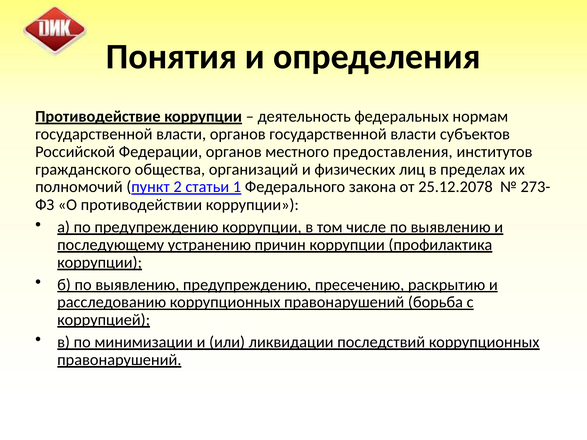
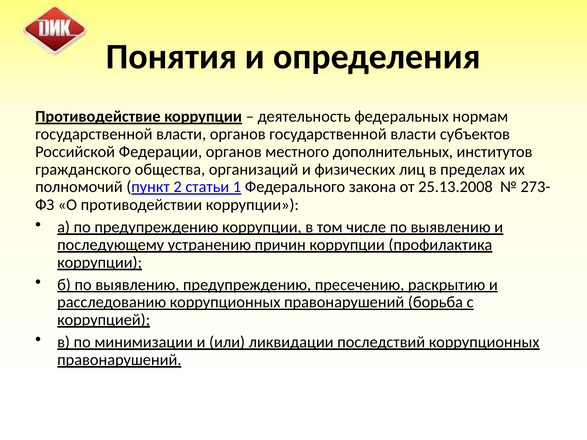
предоставления: предоставления -> дополнительных
25.12.2078: 25.12.2078 -> 25.13.2008
